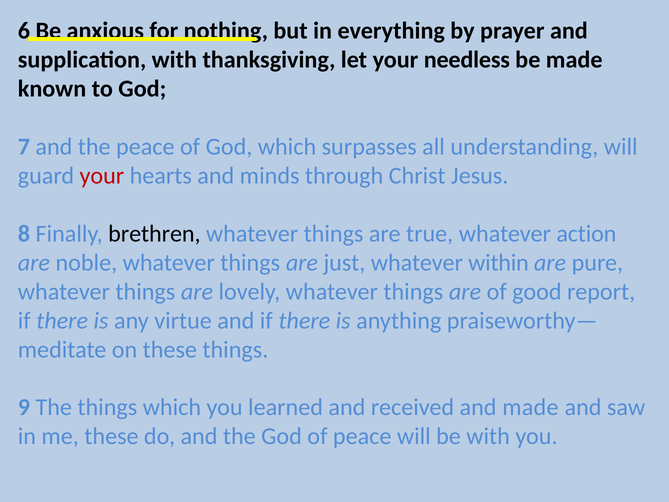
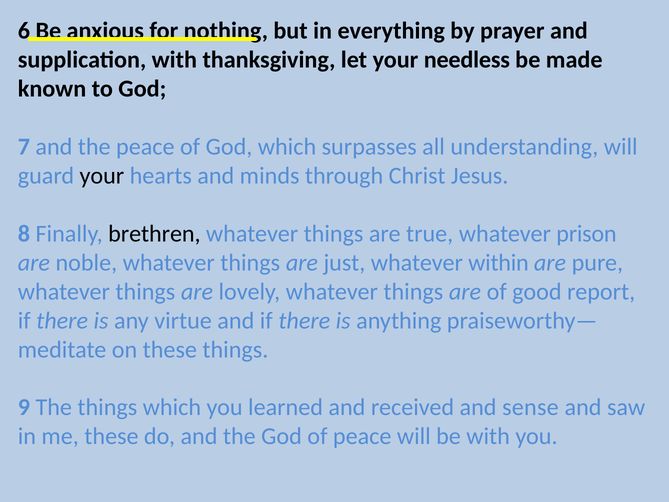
your at (102, 176) colour: red -> black
action: action -> prison
and made: made -> sense
